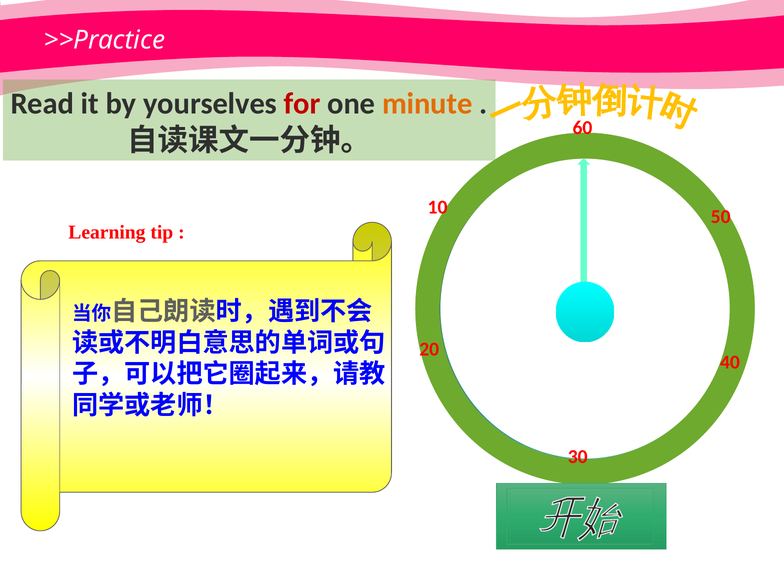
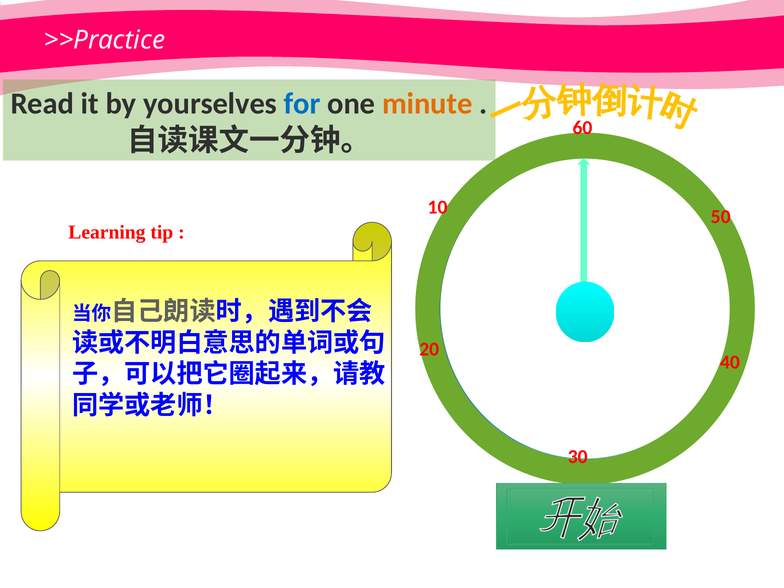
for colour: red -> blue
